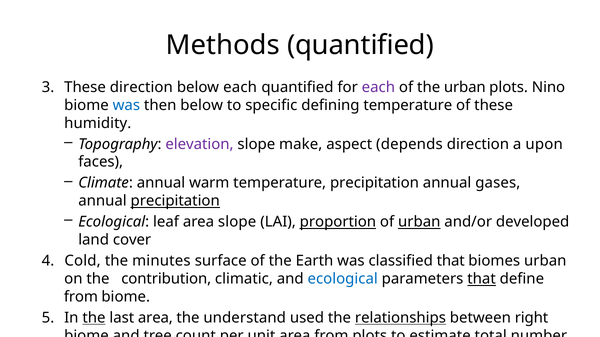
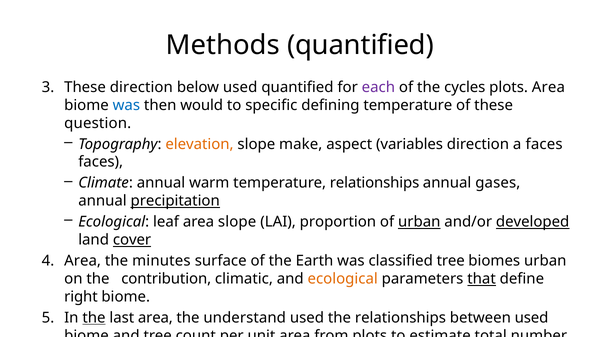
below each: each -> used
the urban: urban -> cycles
plots Nino: Nino -> Area
then below: below -> would
humidity: humidity -> question
elevation colour: purple -> orange
depends: depends -> variables
a upon: upon -> faces
temperature precipitation: precipitation -> relationships
proportion underline: present -> none
developed underline: none -> present
cover underline: none -> present
Cold at (83, 261): Cold -> Area
classified that: that -> tree
ecological at (343, 279) colour: blue -> orange
from at (81, 297): from -> right
relationships at (400, 318) underline: present -> none
between right: right -> used
